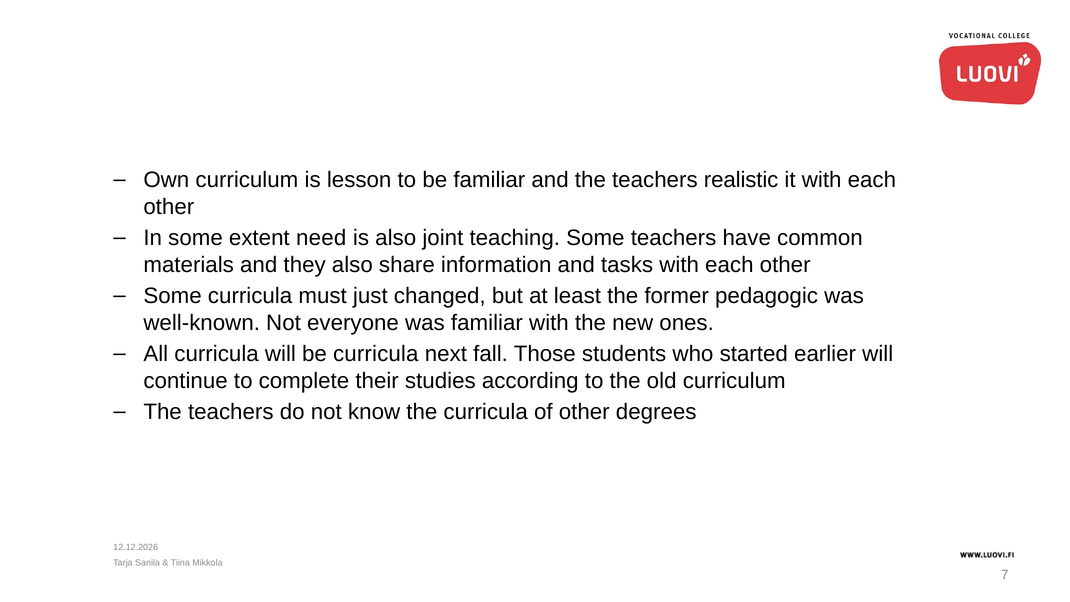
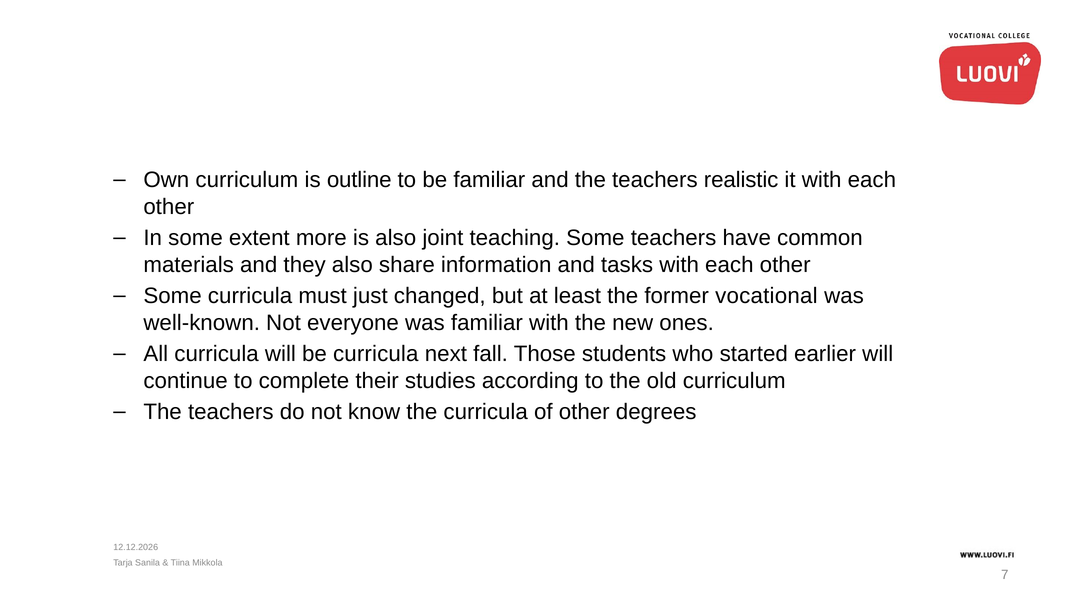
lesson: lesson -> outline
need: need -> more
pedagogic: pedagogic -> vocational
